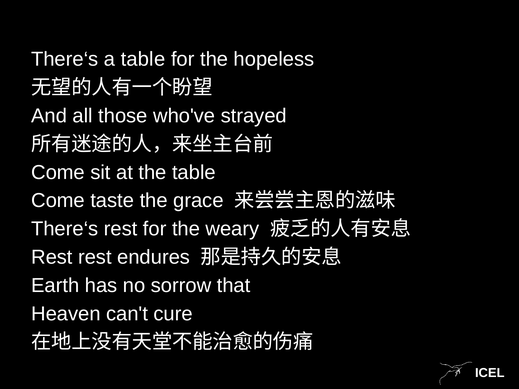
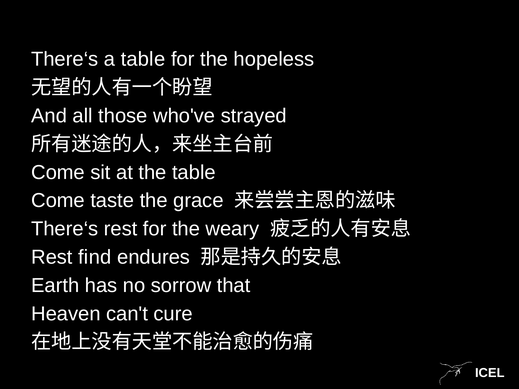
Rest rest: rest -> find
